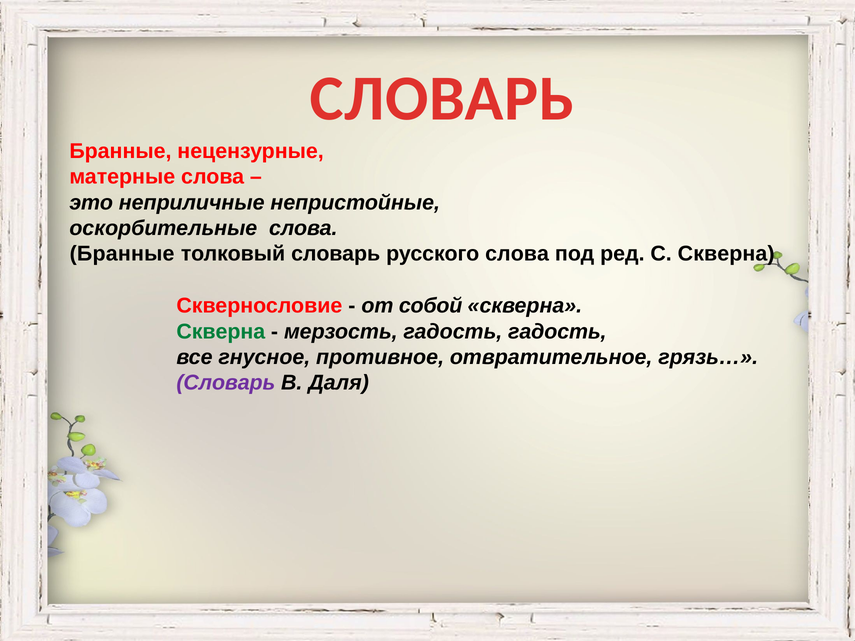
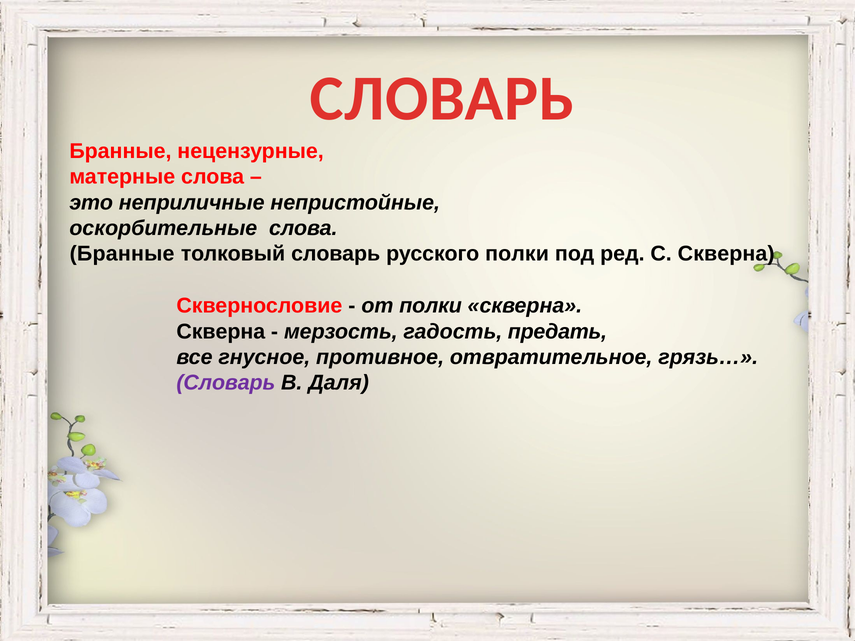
русского слова: слова -> полки
от собой: собой -> полки
Скверна at (221, 332) colour: green -> black
гадость гадость: гадость -> предать
